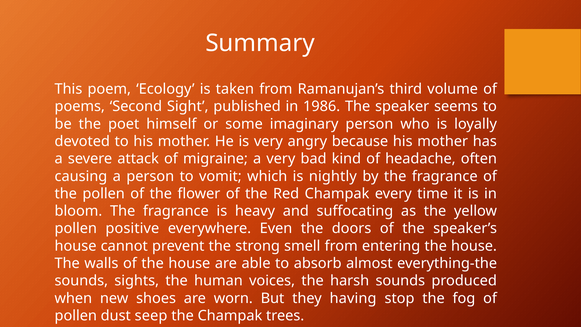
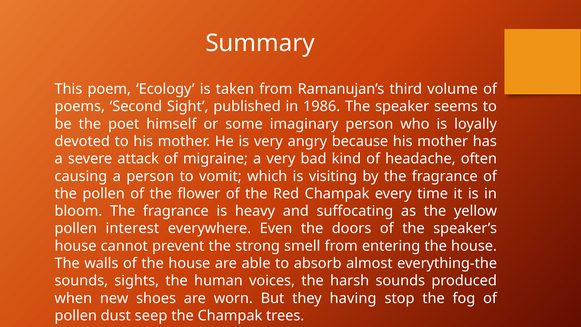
nightly: nightly -> visiting
positive: positive -> interest
